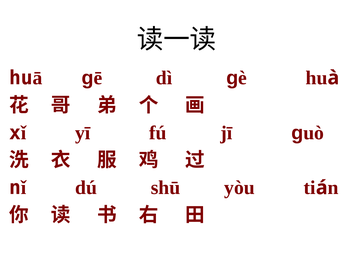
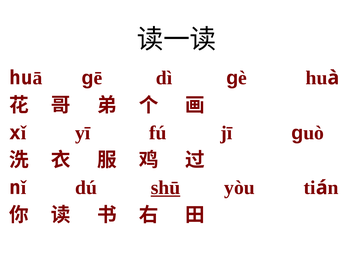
shū underline: none -> present
